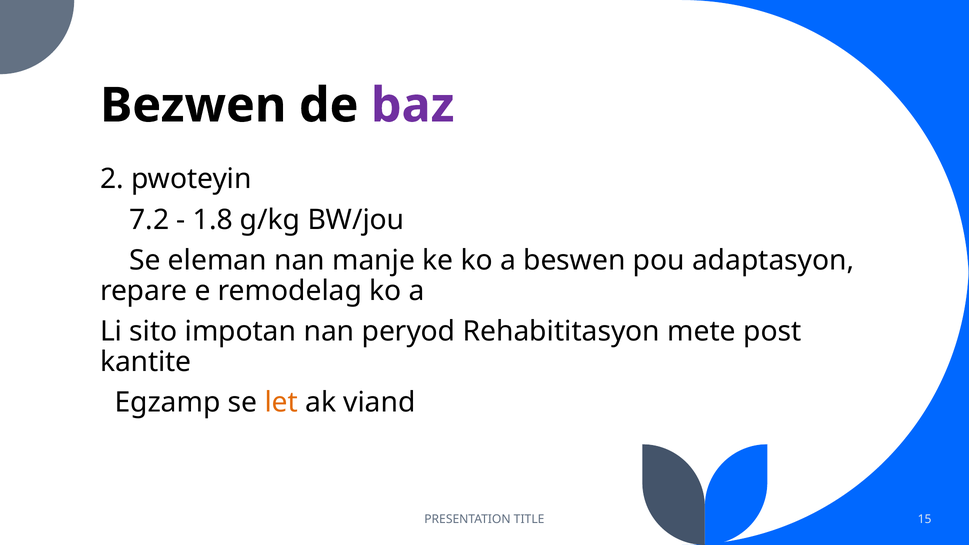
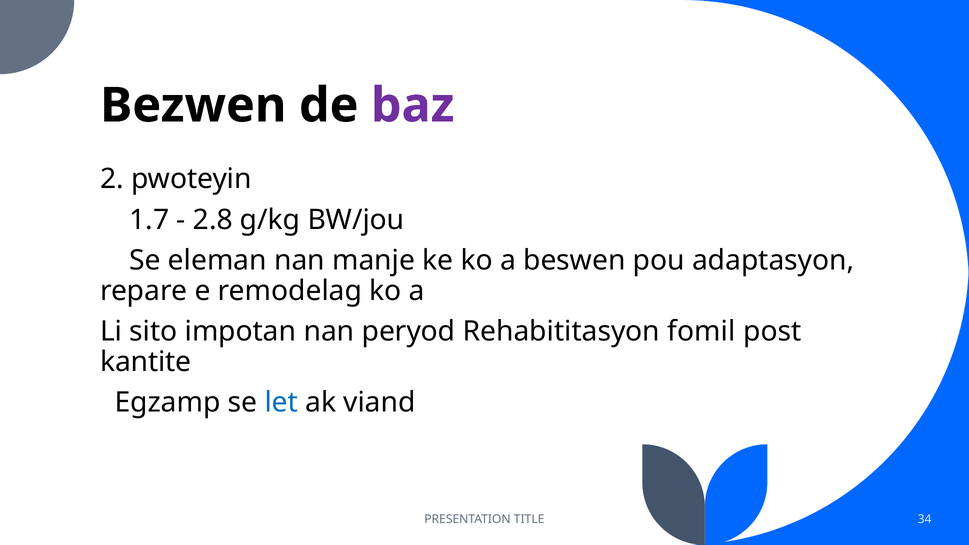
7.2: 7.2 -> 1.7
1.8: 1.8 -> 2.8
mete: mete -> fomil
let colour: orange -> blue
15: 15 -> 34
